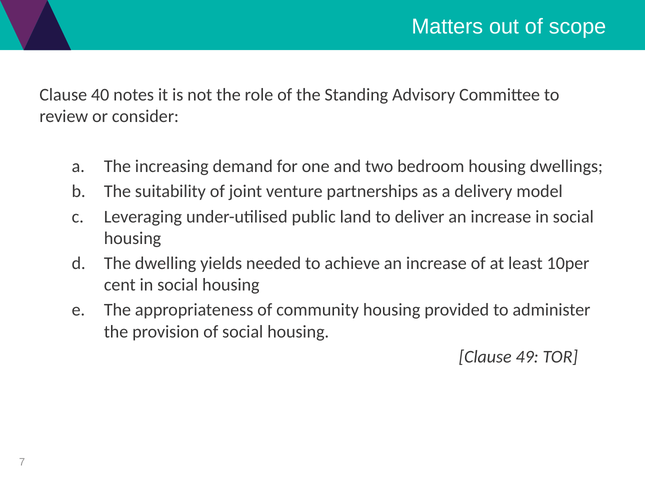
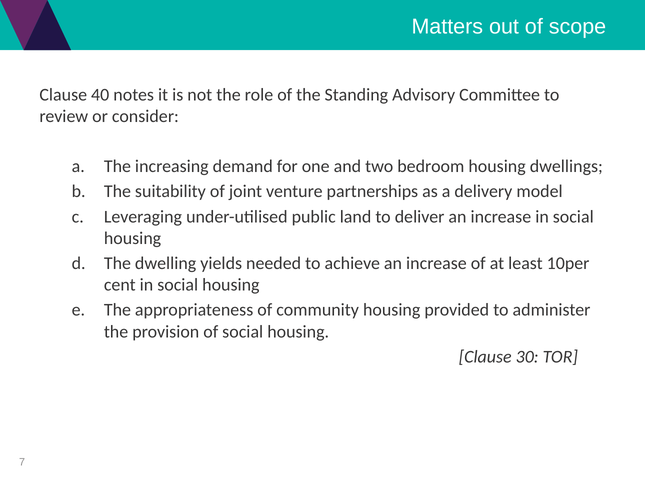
49: 49 -> 30
